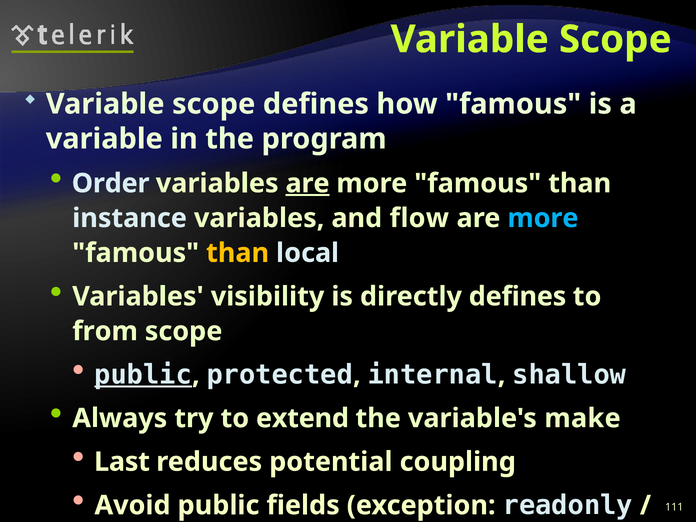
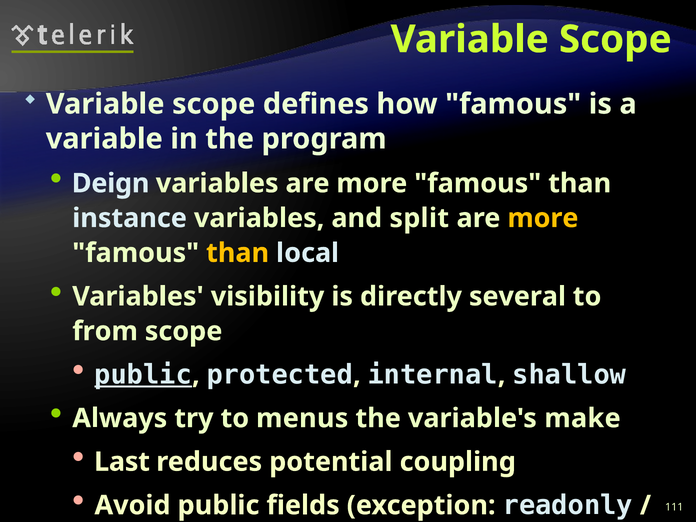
Order: Order -> Deign
are at (308, 183) underline: present -> none
flow: flow -> split
more at (543, 218) colour: light blue -> yellow
directly defines: defines -> several
extend: extend -> menus
